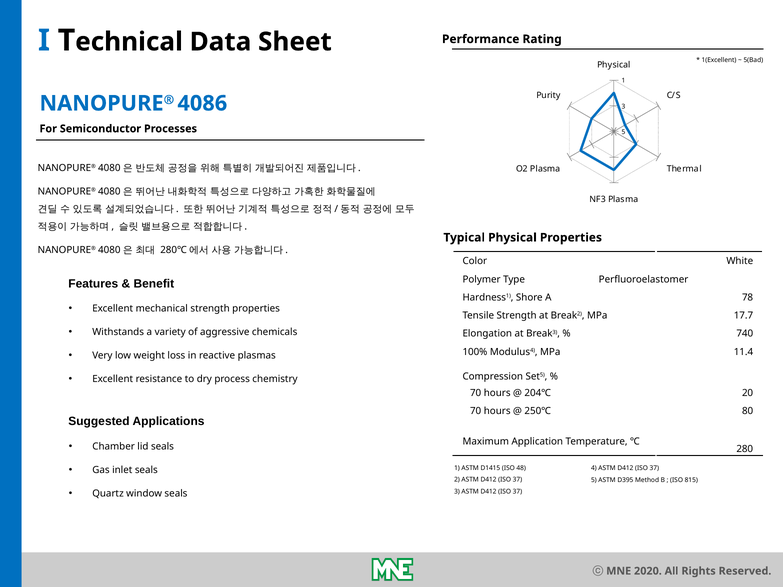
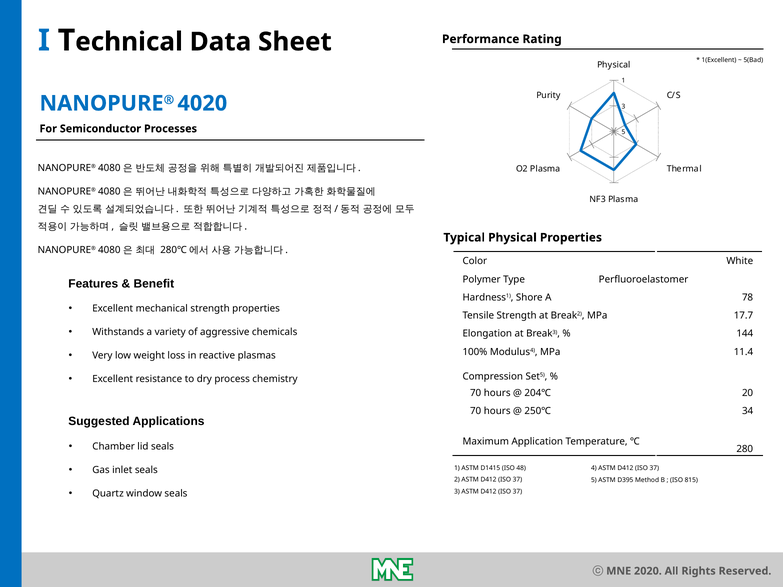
4086: 4086 -> 4020
740: 740 -> 144
80: 80 -> 34
